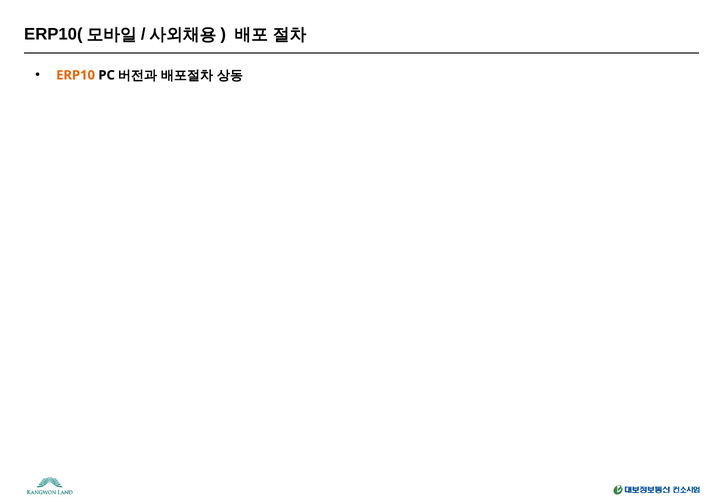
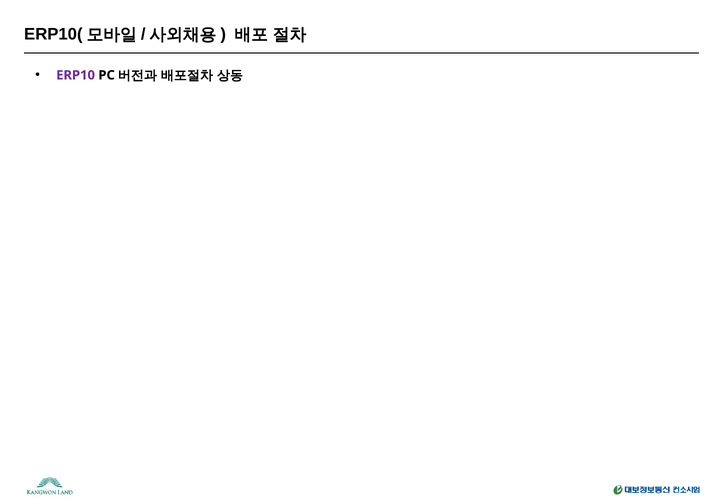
ERP10 colour: orange -> purple
